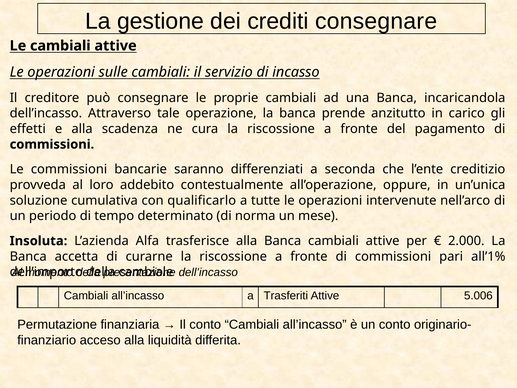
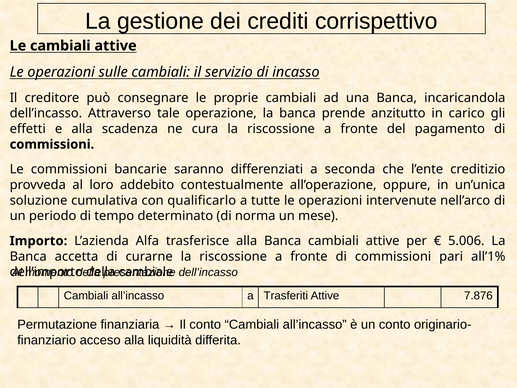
crediti consegnare: consegnare -> corrispettivo
Insoluta: Insoluta -> Importo
2.000: 2.000 -> 5.006
5.006: 5.006 -> 7.876
